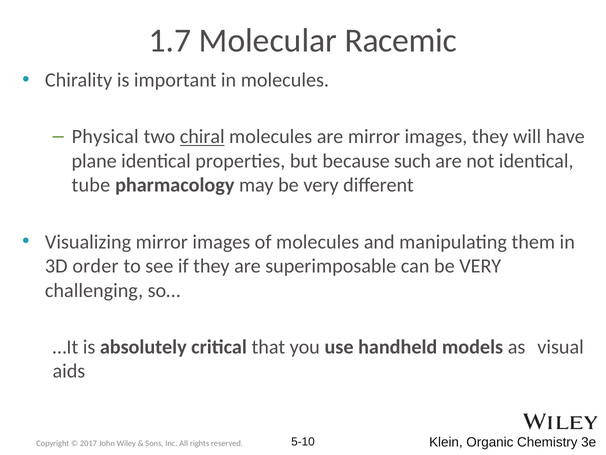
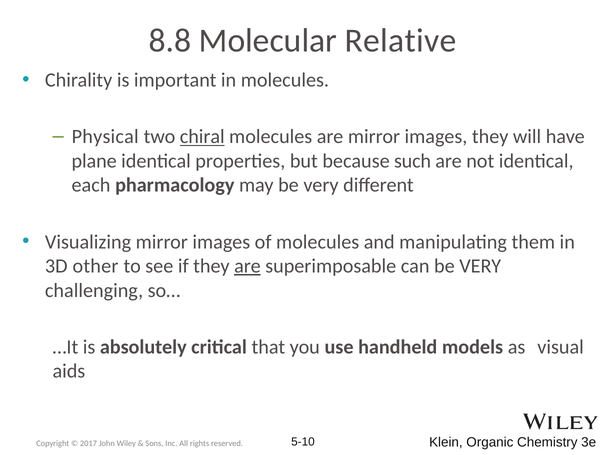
1.7: 1.7 -> 8.8
Racemic: Racemic -> Relative
tube: tube -> each
order: order -> other
are at (247, 266) underline: none -> present
